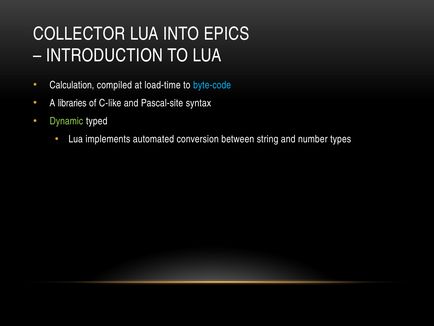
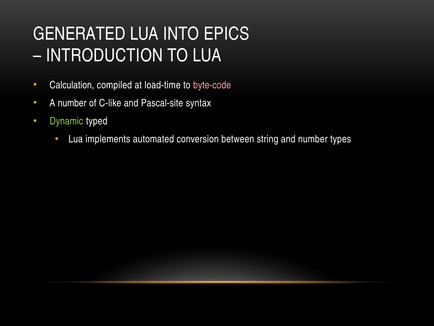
COLLECTOR: COLLECTOR -> GENERATED
byte-code colour: light blue -> pink
A libraries: libraries -> number
